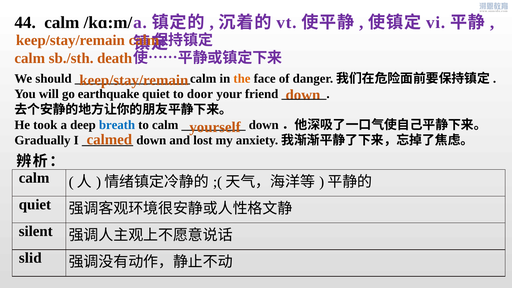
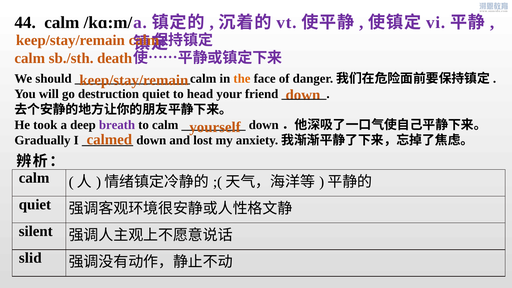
earthquake: earthquake -> destruction
door: door -> head
breath colour: blue -> purple
